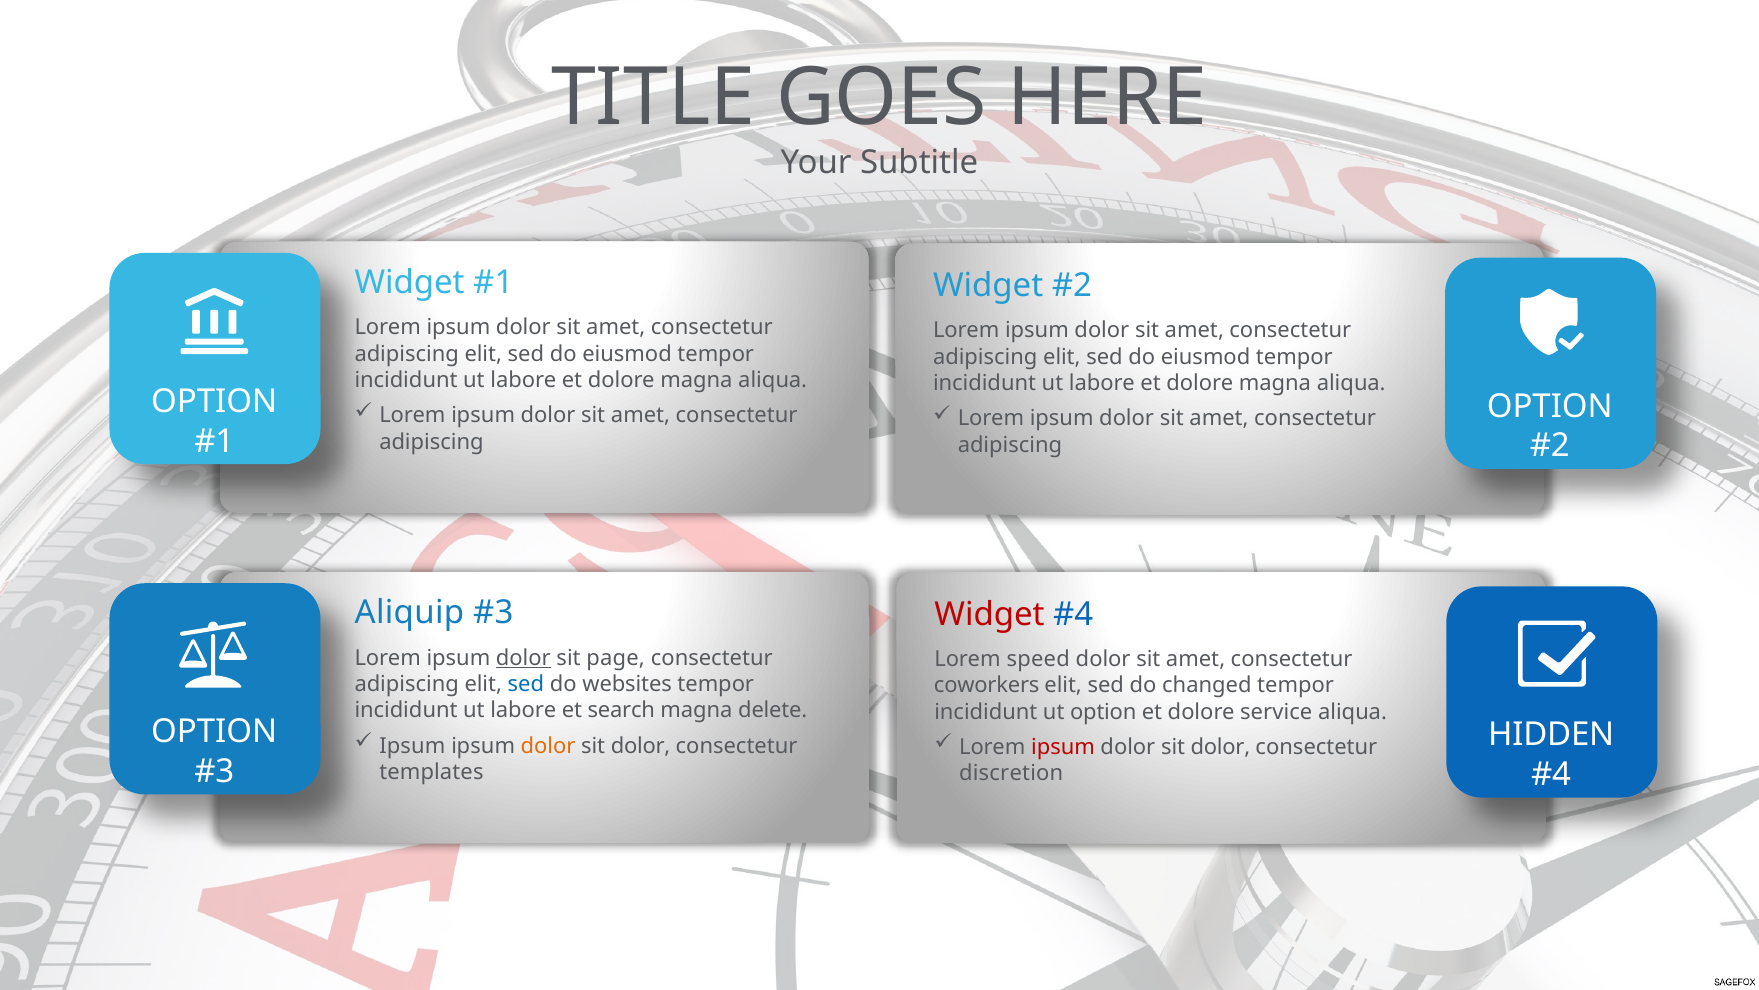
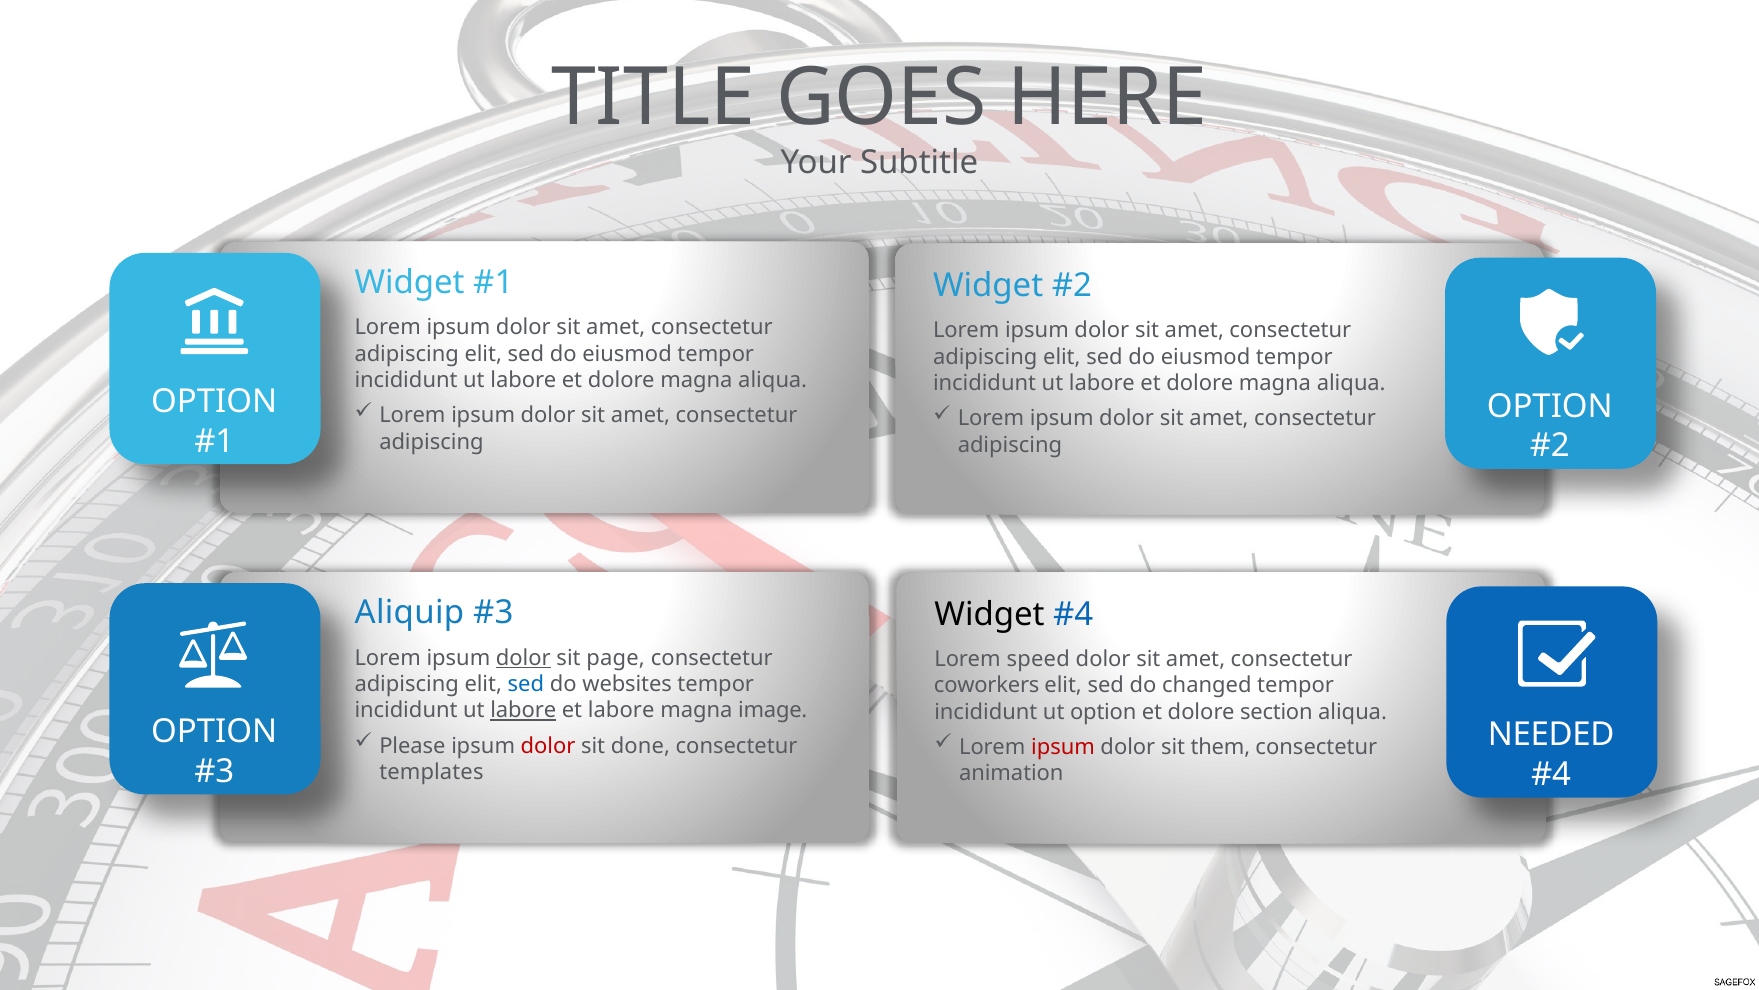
Widget at (989, 614) colour: red -> black
labore at (523, 710) underline: none -> present
et search: search -> labore
delete: delete -> image
service: service -> section
HIDDEN: HIDDEN -> NEEDED
Ipsum at (412, 745): Ipsum -> Please
dolor at (548, 745) colour: orange -> red
dolor at (641, 745): dolor -> done
dolor at (1220, 747): dolor -> them
discretion: discretion -> animation
